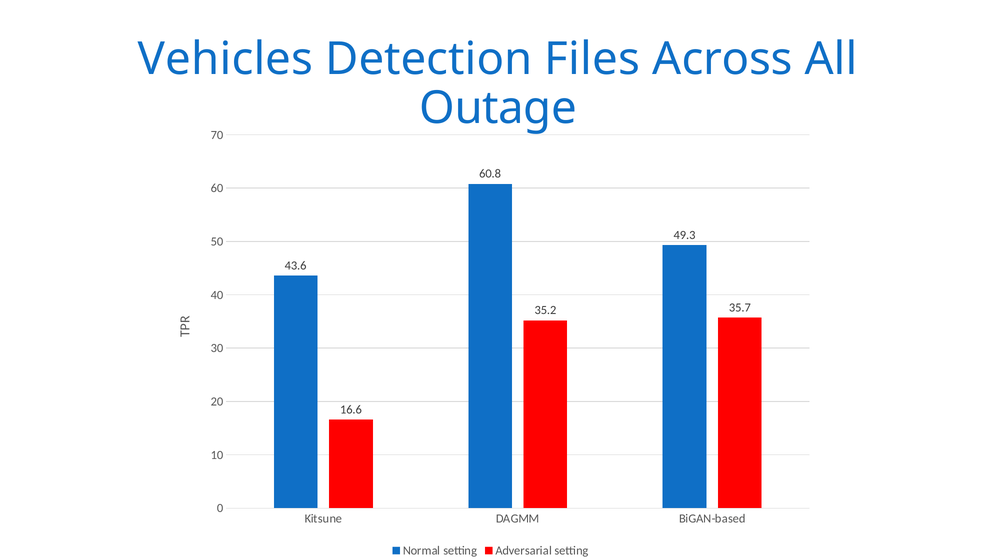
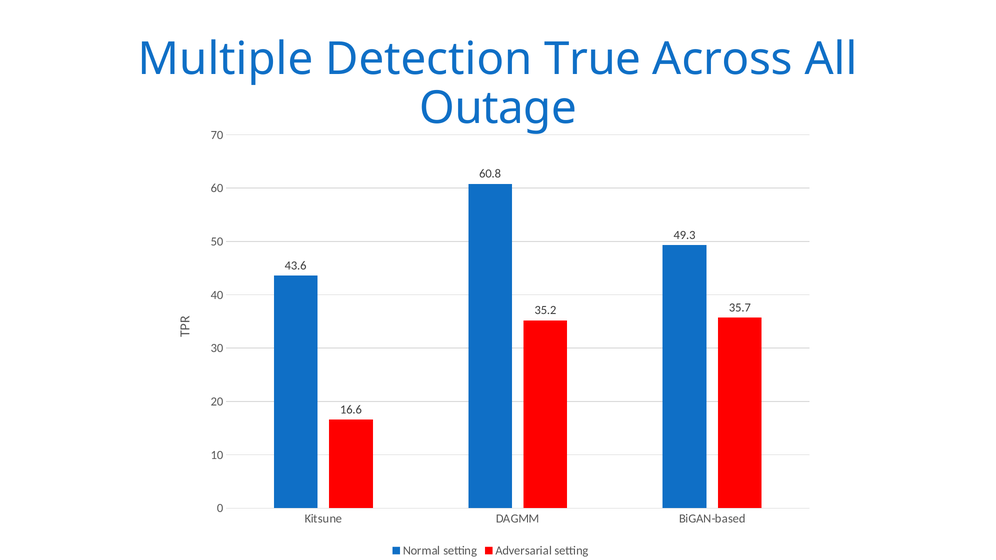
Vehicles: Vehicles -> Multiple
Files: Files -> True
